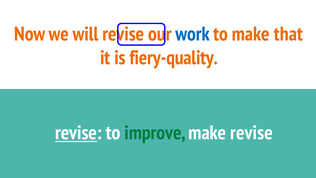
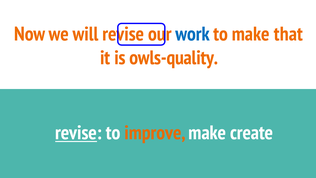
fiery-quality: fiery-quality -> owls-quality
improve colour: green -> orange
make revise: revise -> create
